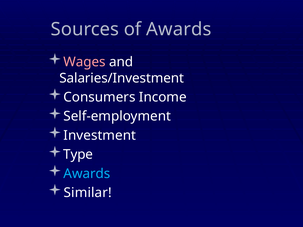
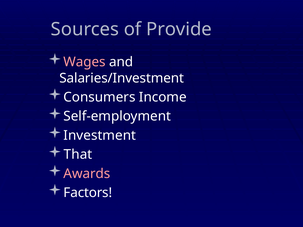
of Awards: Awards -> Provide
Type: Type -> That
Awards at (87, 174) colour: light blue -> pink
Similar: Similar -> Factors
